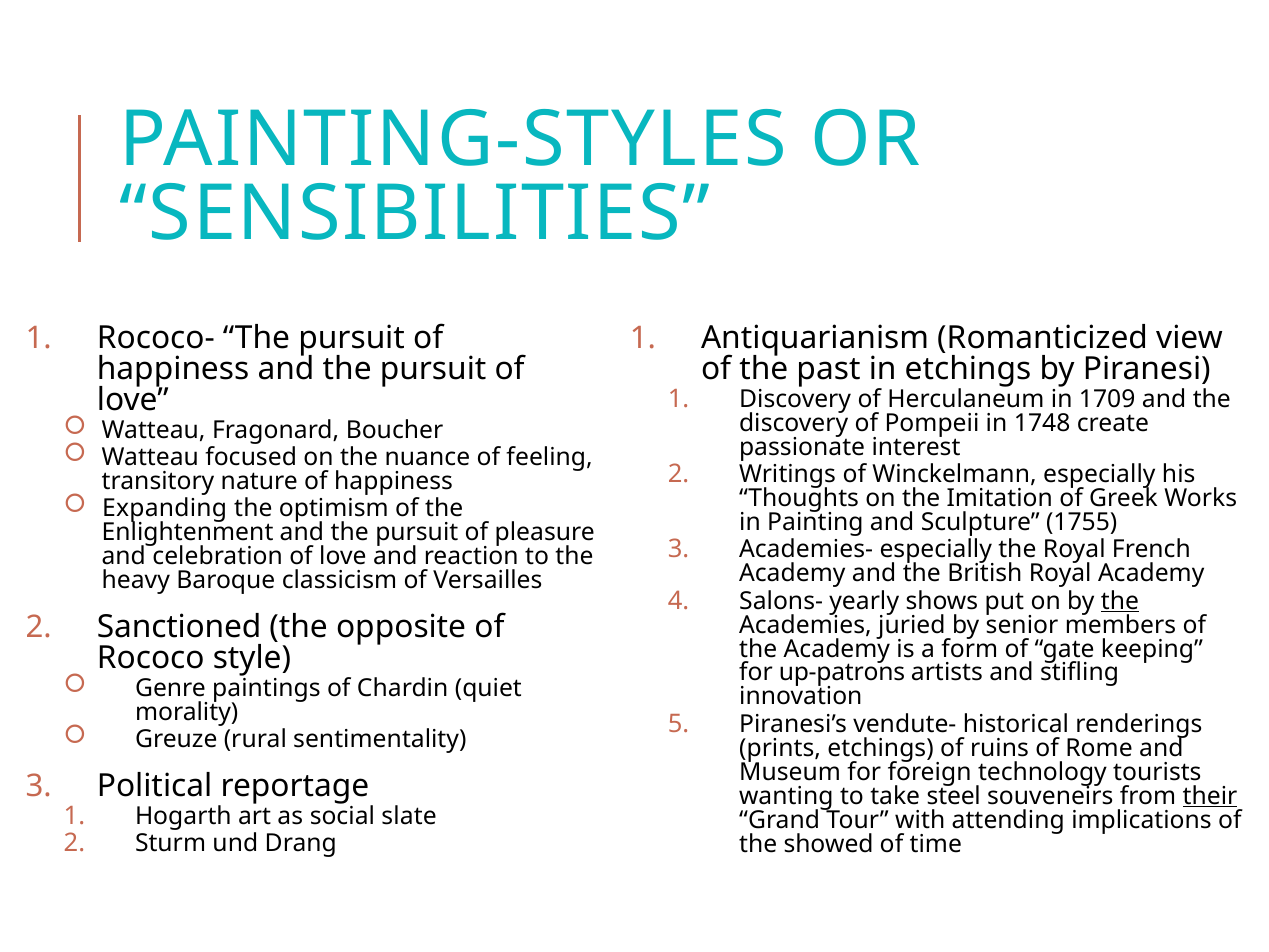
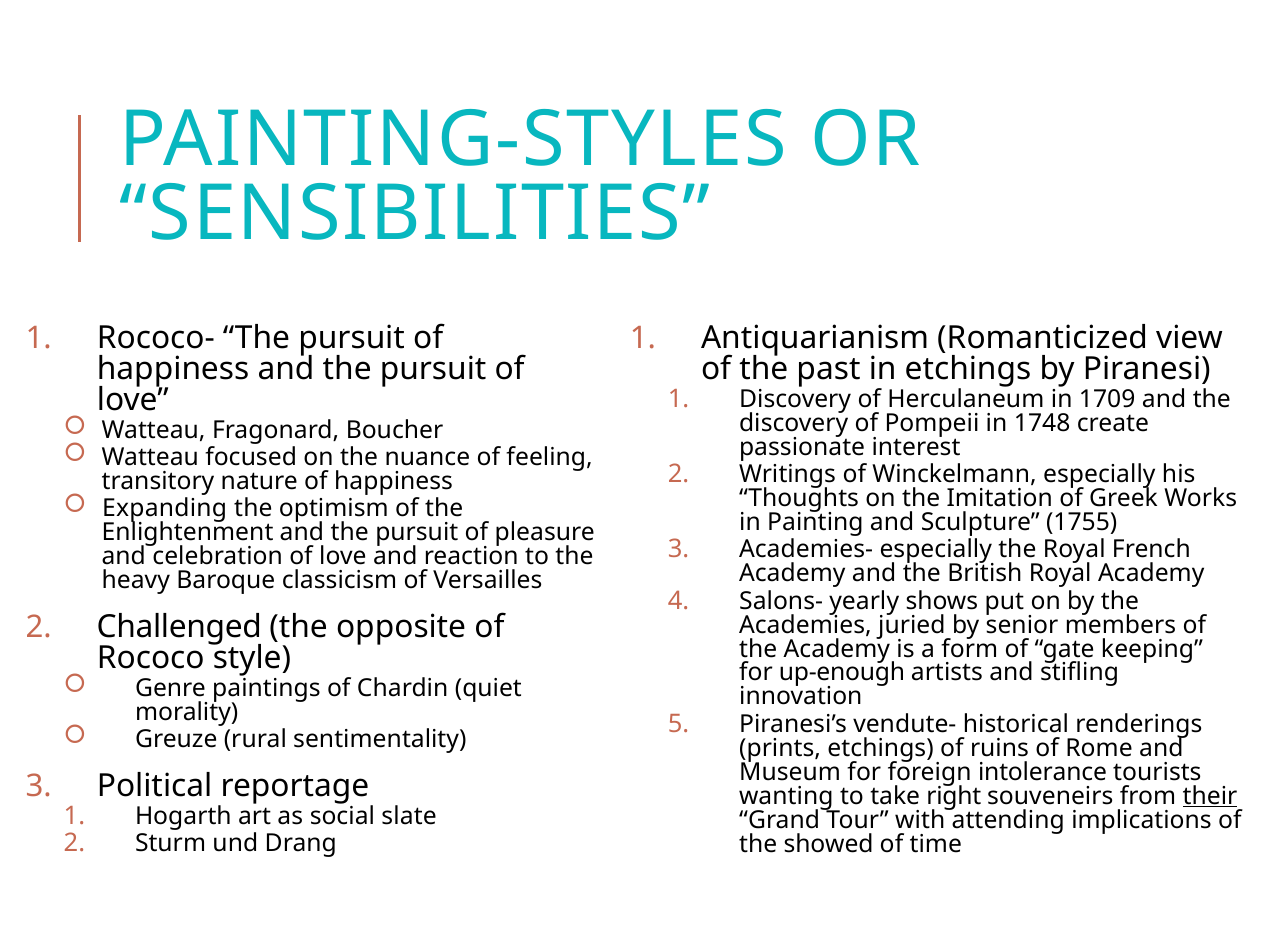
the at (1120, 601) underline: present -> none
Sanctioned: Sanctioned -> Challenged
up-patrons: up-patrons -> up-enough
technology: technology -> intolerance
steel: steel -> right
